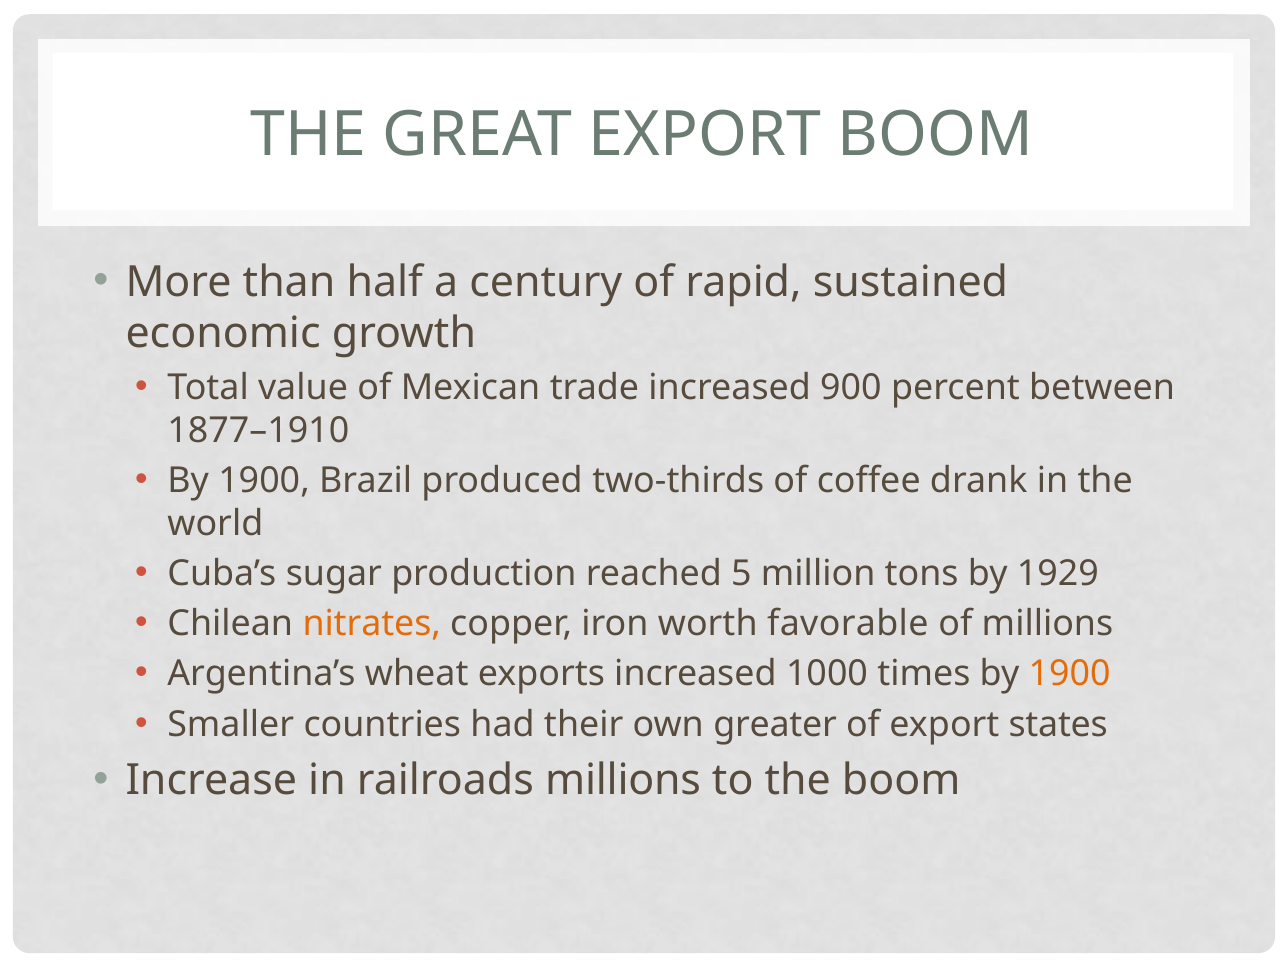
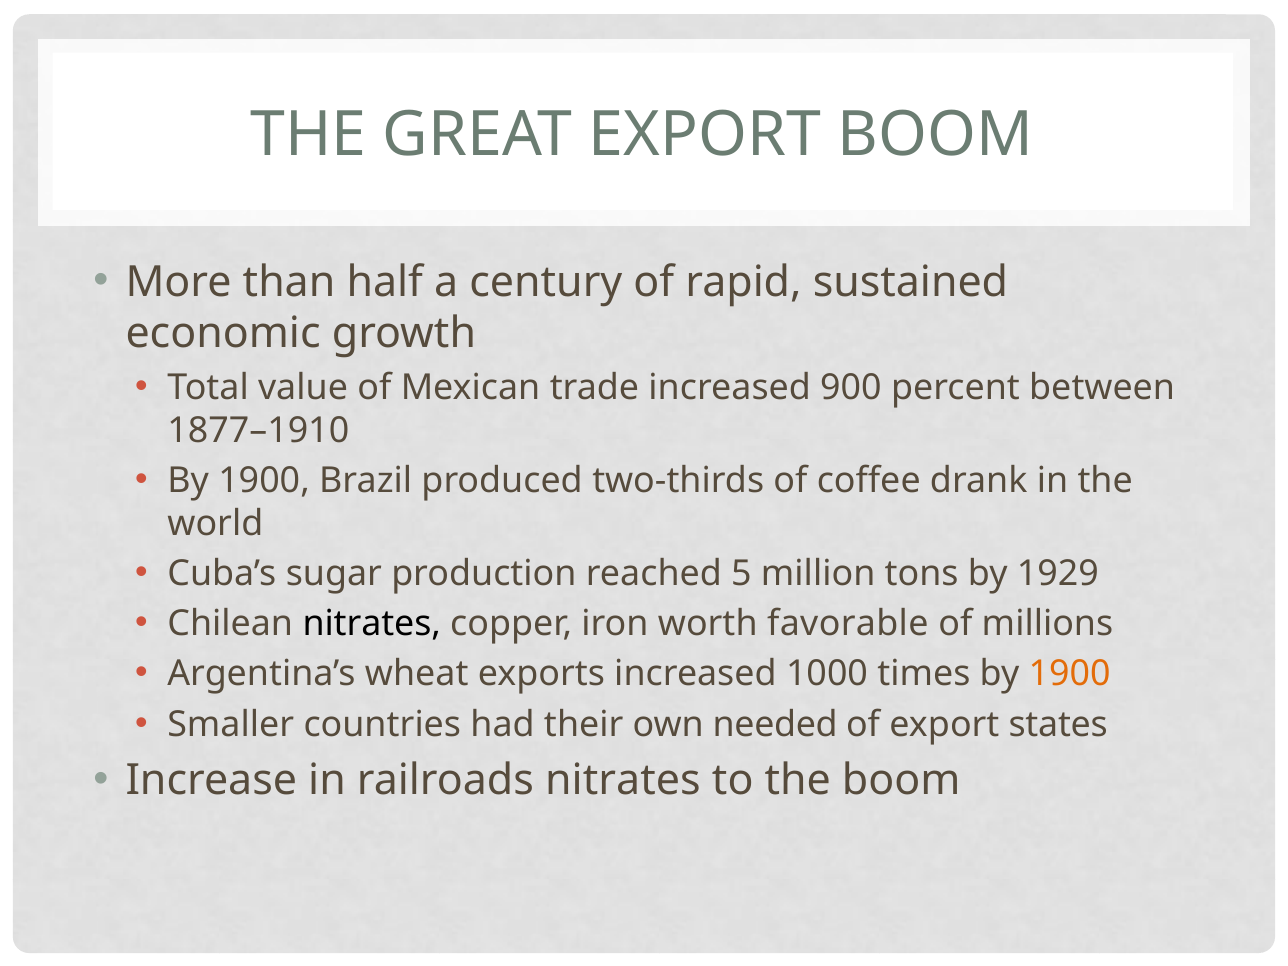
nitrates at (372, 624) colour: orange -> black
greater: greater -> needed
railroads millions: millions -> nitrates
